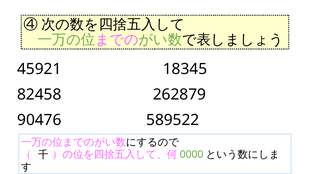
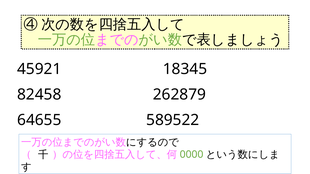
90476: 90476 -> 64655
